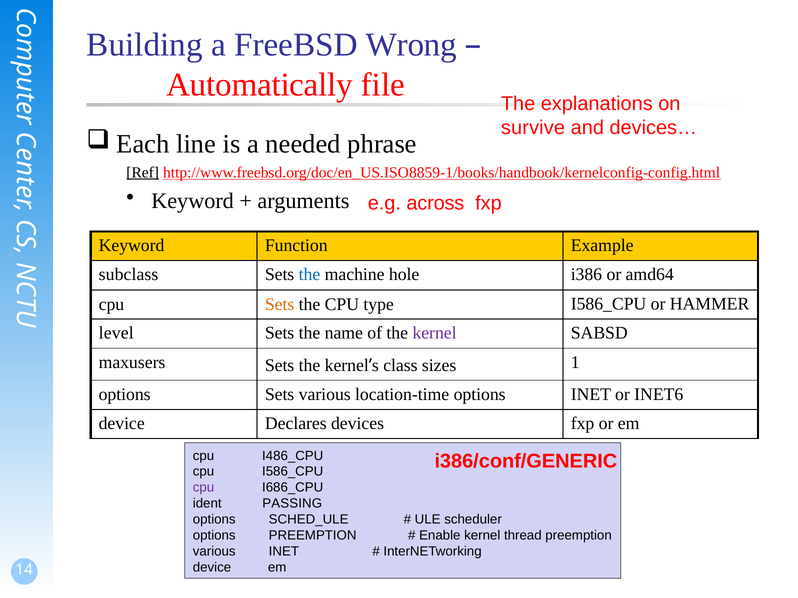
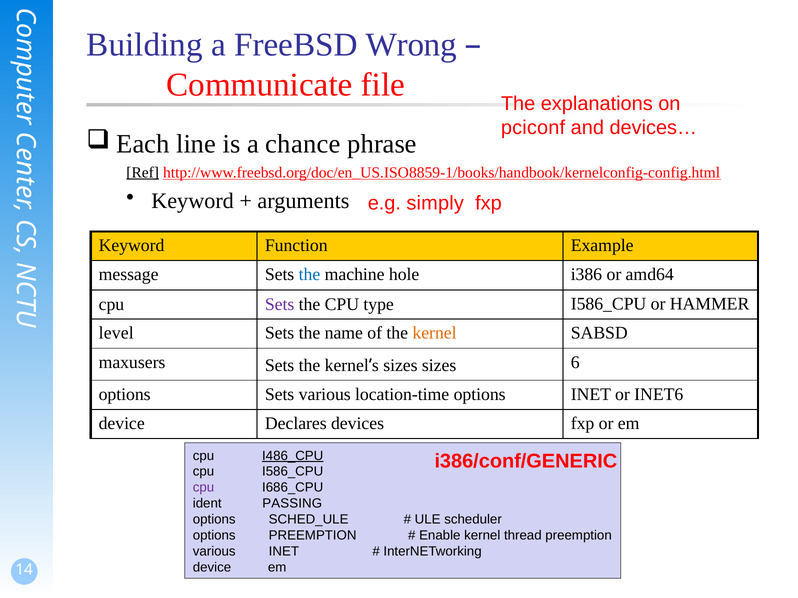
Automatically: Automatically -> Communicate
survive: survive -> pciconf
needed: needed -> chance
across: across -> simply
subclass: subclass -> message
Sets at (280, 305) colour: orange -> purple
kernel at (435, 333) colour: purple -> orange
class at (400, 366): class -> sizes
1: 1 -> 6
I486_CPU underline: none -> present
